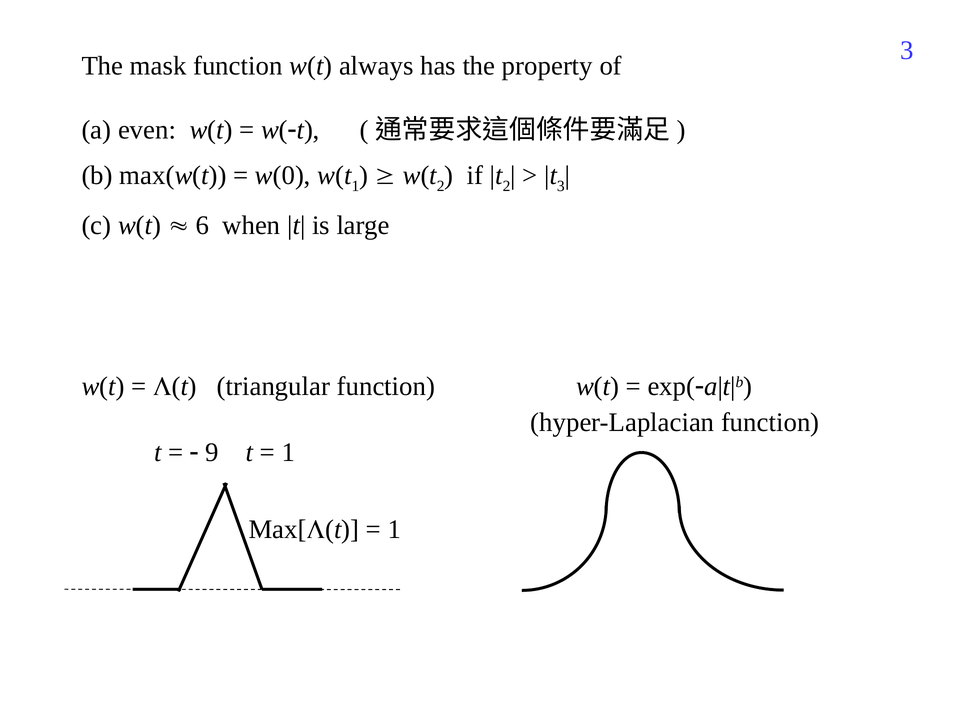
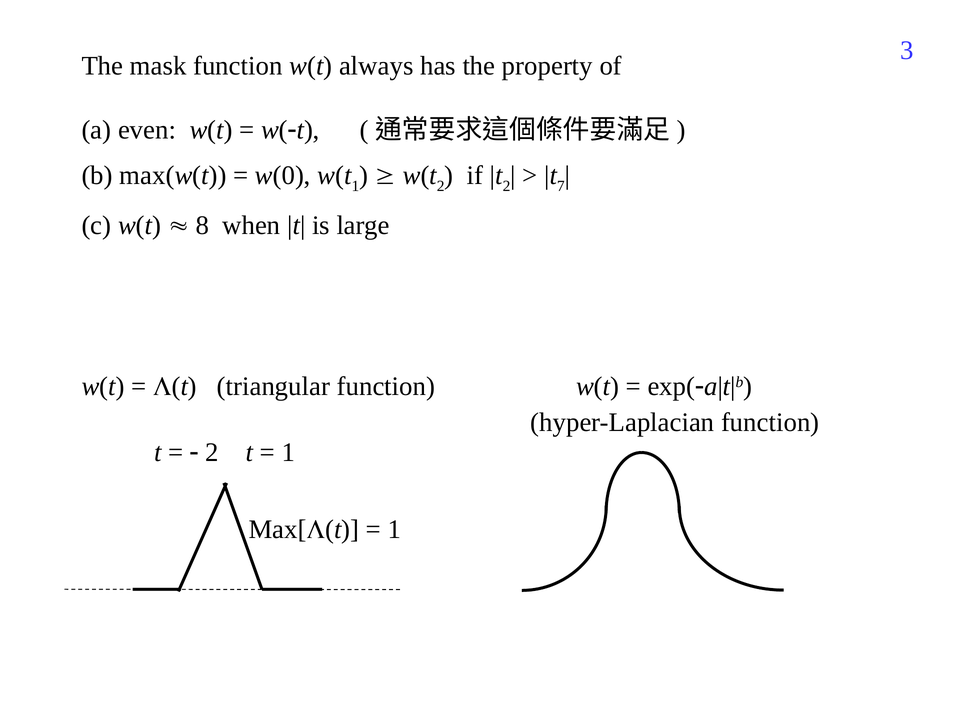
3 at (561, 186): 3 -> 7
6: 6 -> 8
9 at (212, 453): 9 -> 2
